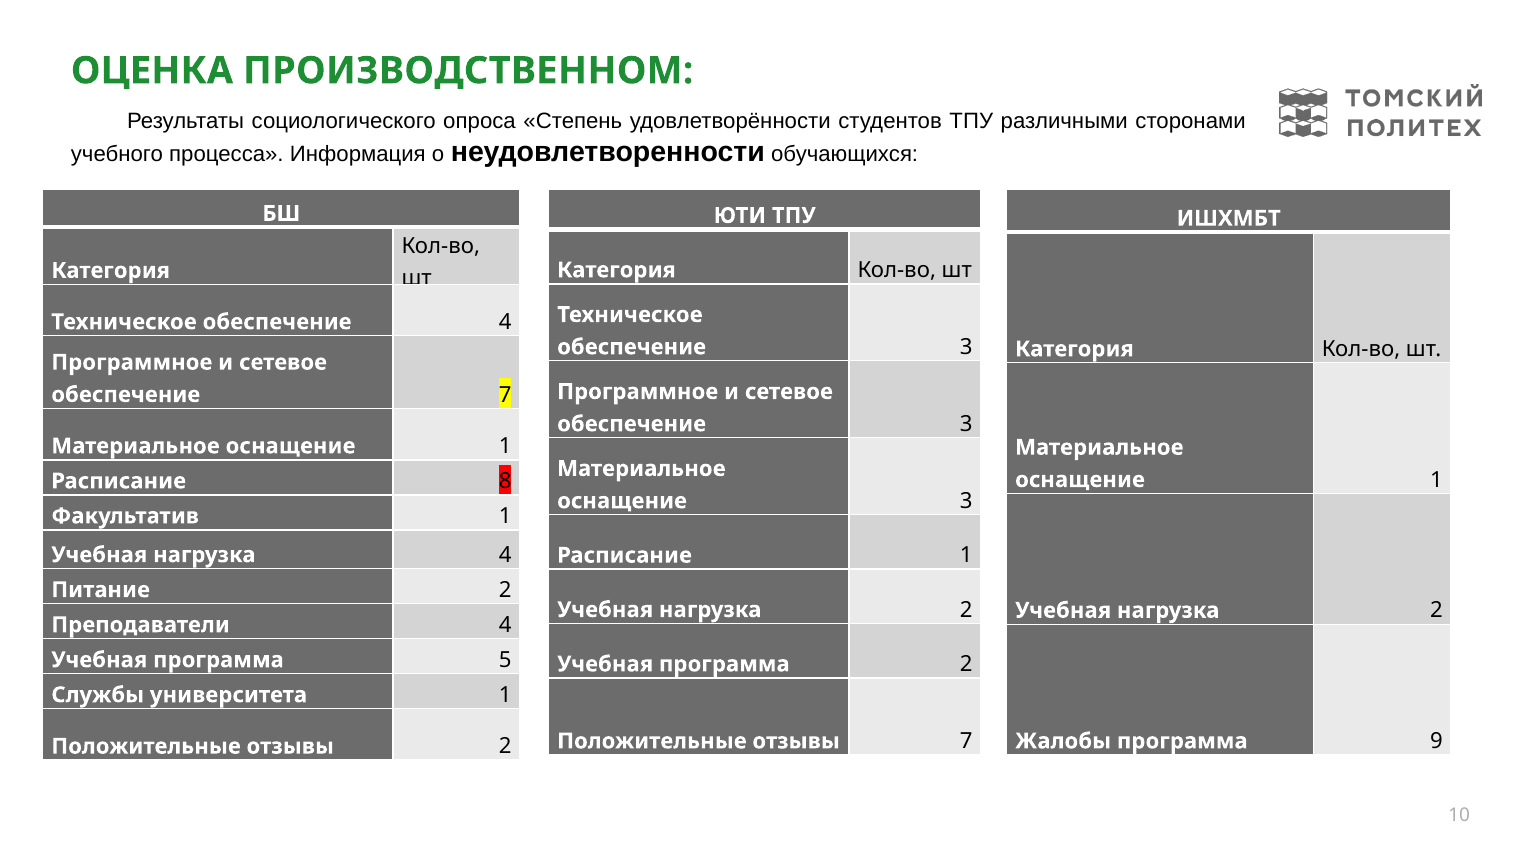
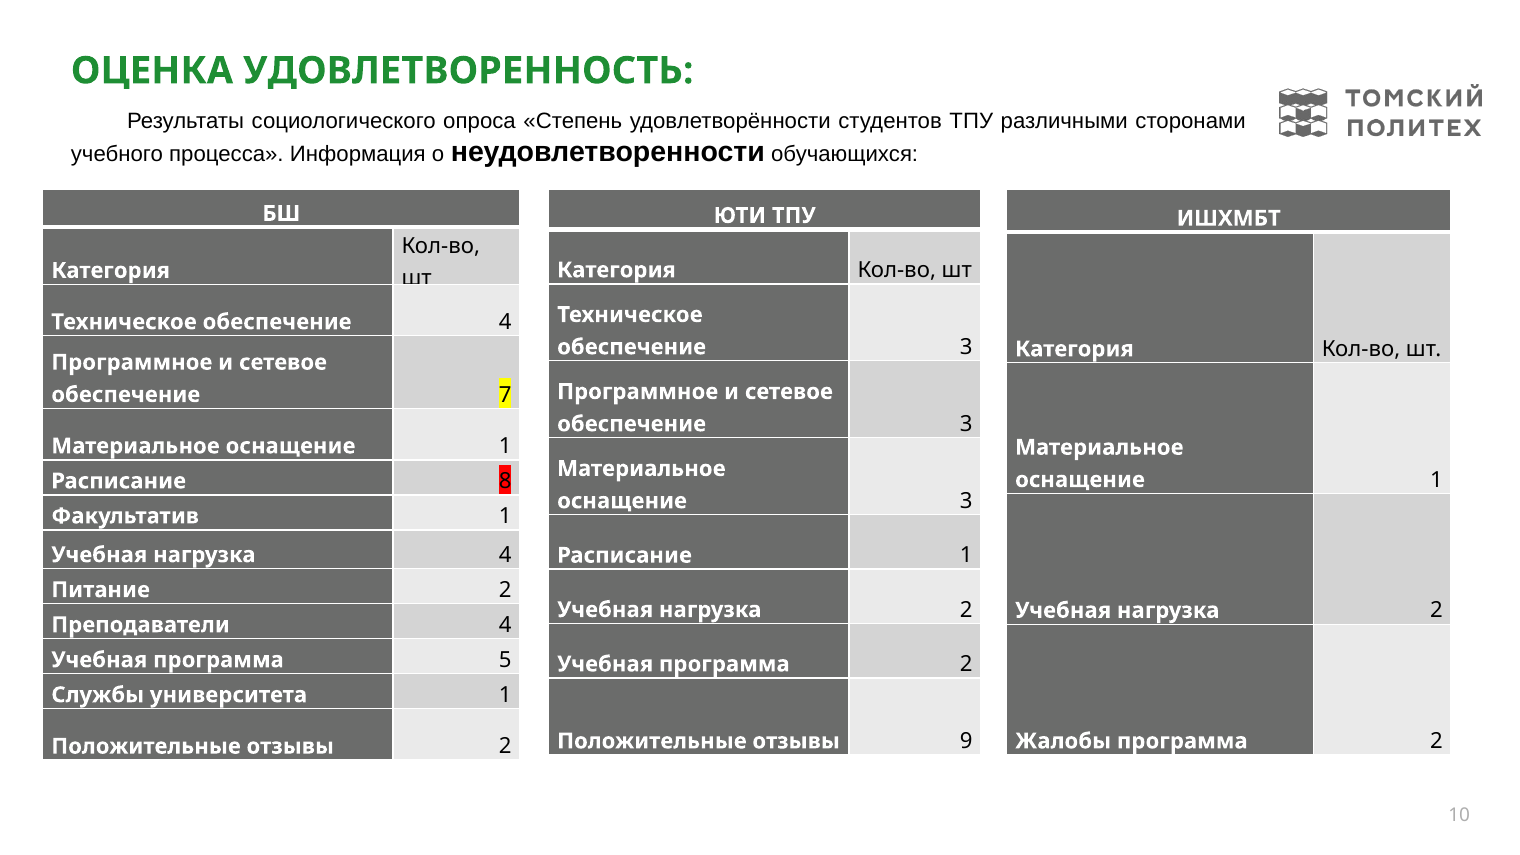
ПРОИЗВОДСТВЕННОМ: ПРОИЗВОДСТВЕННОМ -> УДОВЛЕТВОРЕННОСТЬ
отзывы 7: 7 -> 9
9 at (1436, 741): 9 -> 2
